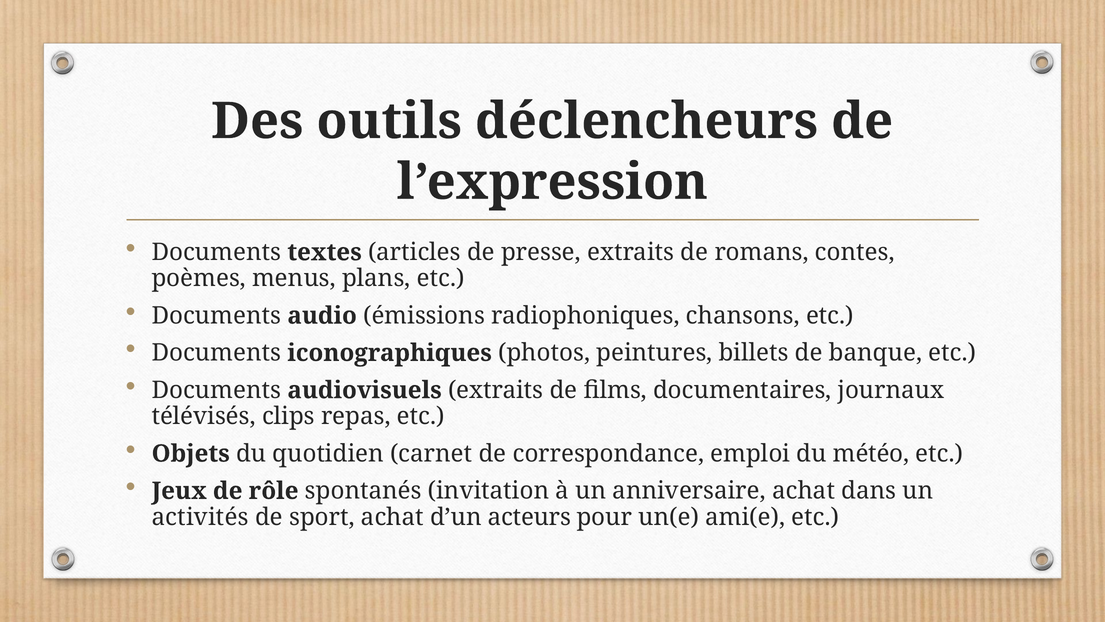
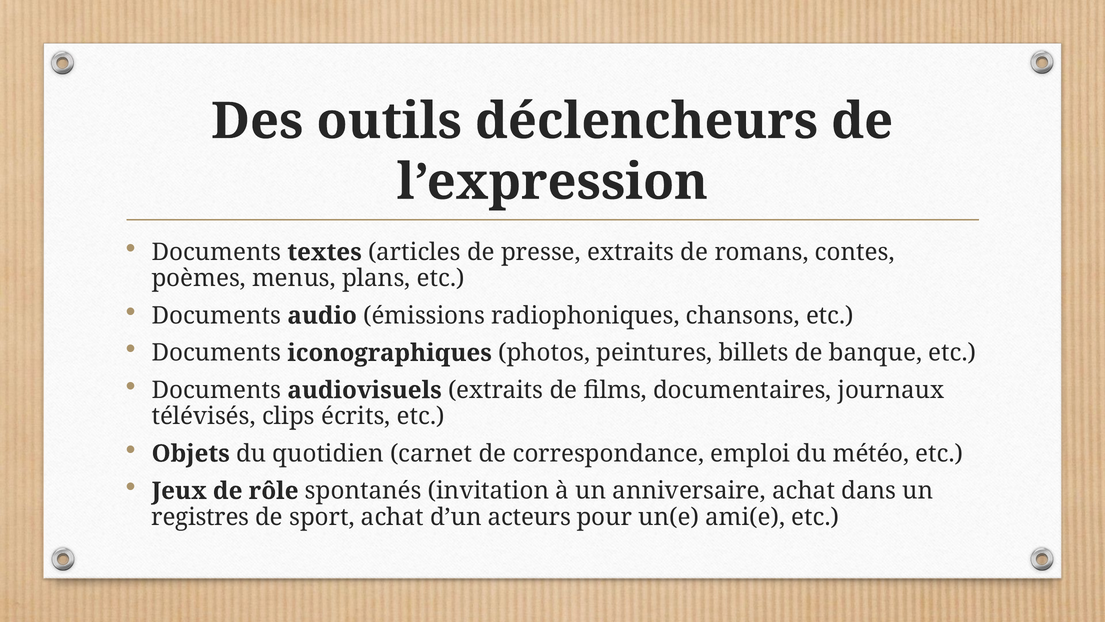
repas: repas -> écrits
activités: activités -> registres
